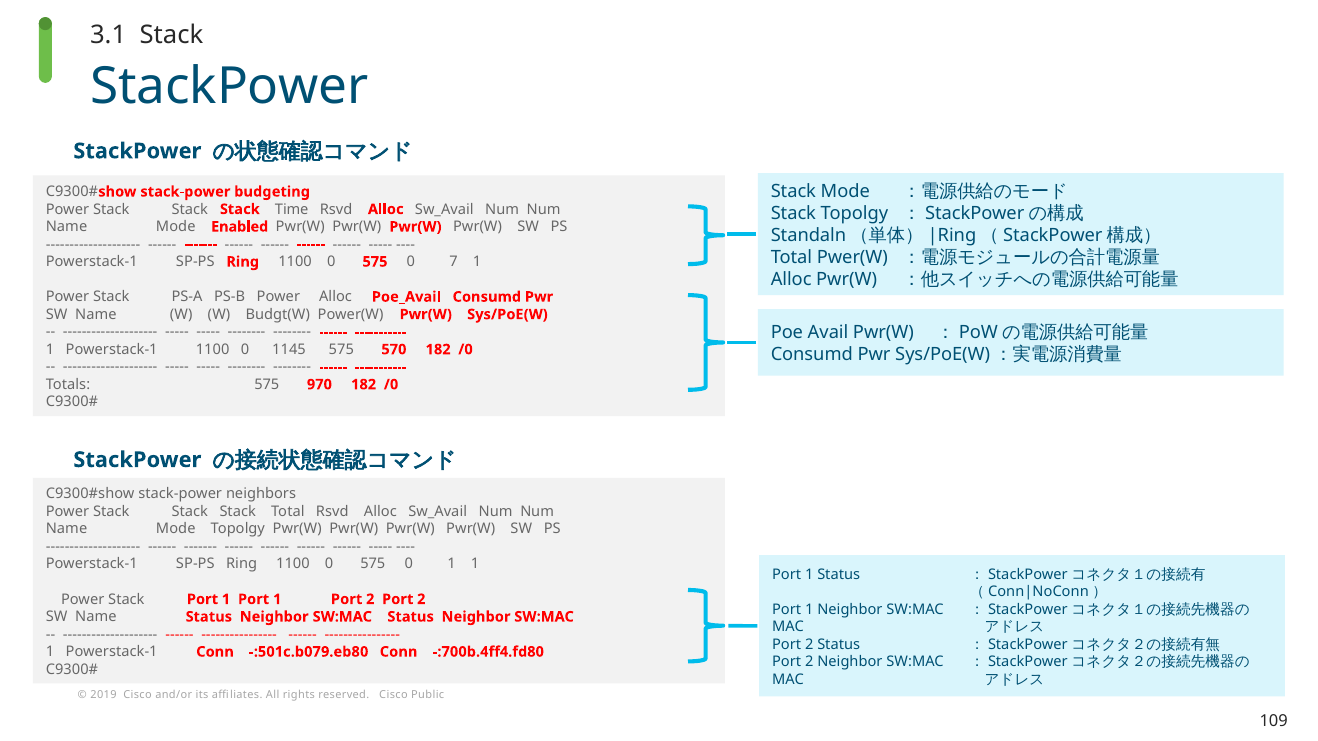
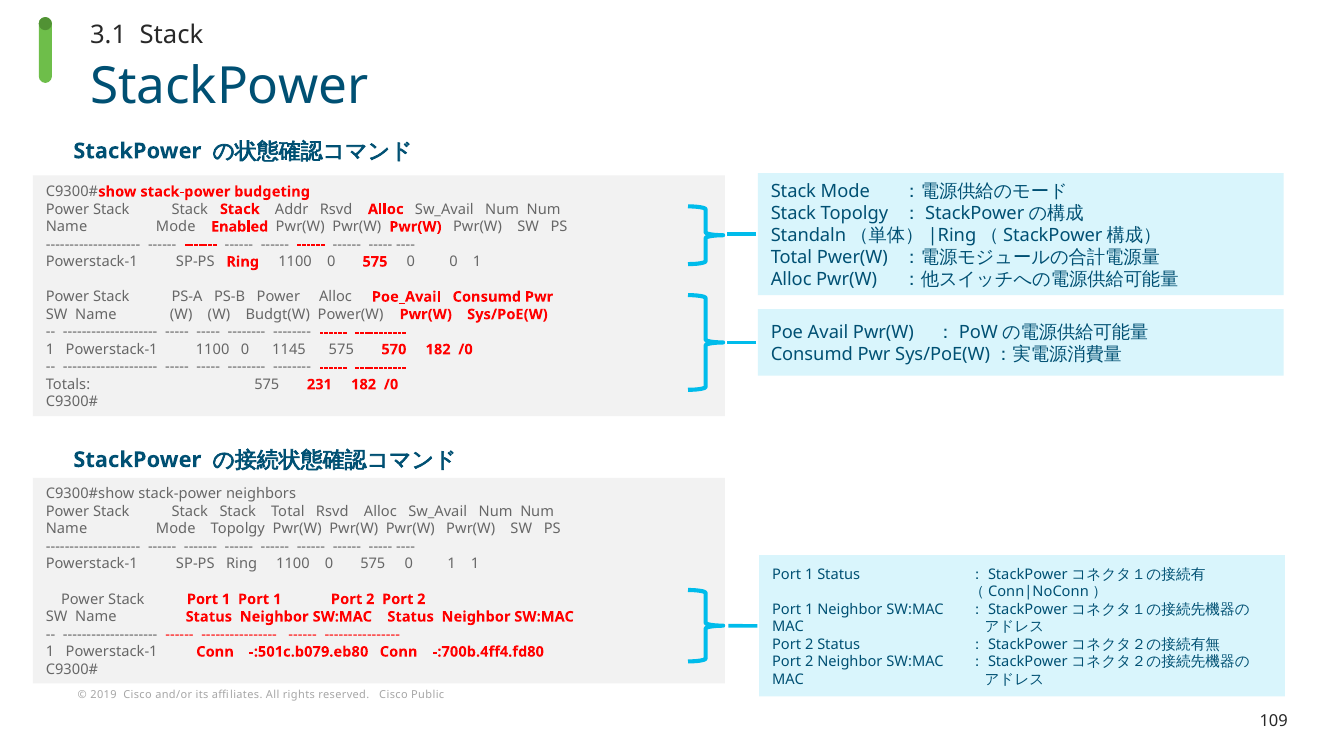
Time: Time -> Addr
0 7: 7 -> 0
970: 970 -> 231
